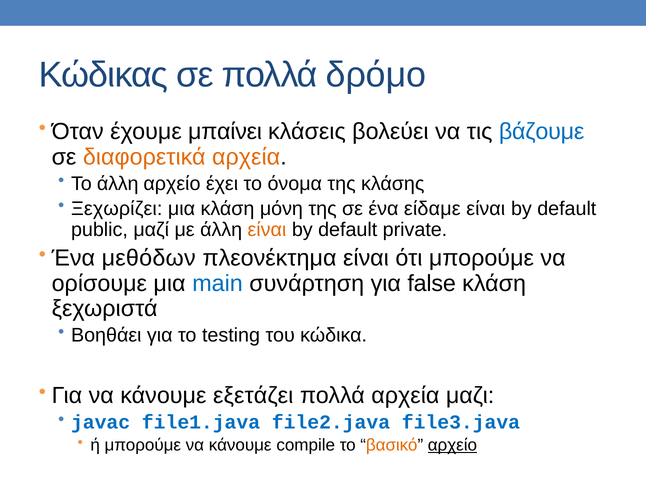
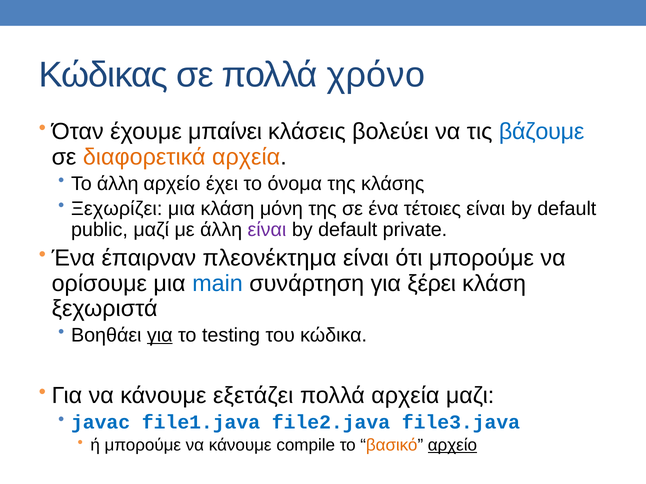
δρόμο: δρόμο -> χρόνο
είδαμε: είδαμε -> τέτοιες
είναι at (267, 230) colour: orange -> purple
μεθόδων: μεθόδων -> έπαιρναν
false: false -> ξέρει
για at (160, 335) underline: none -> present
